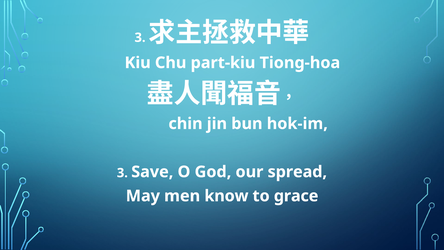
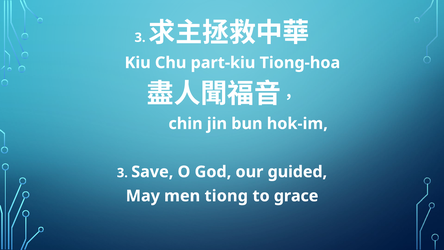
spread: spread -> guided
know: know -> tiong
